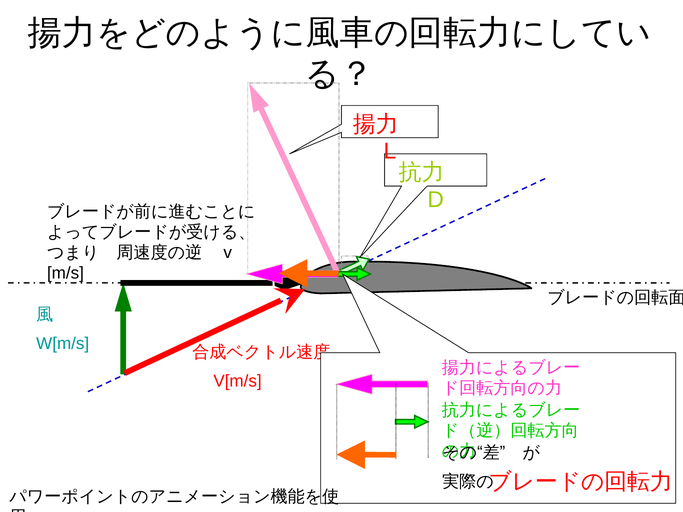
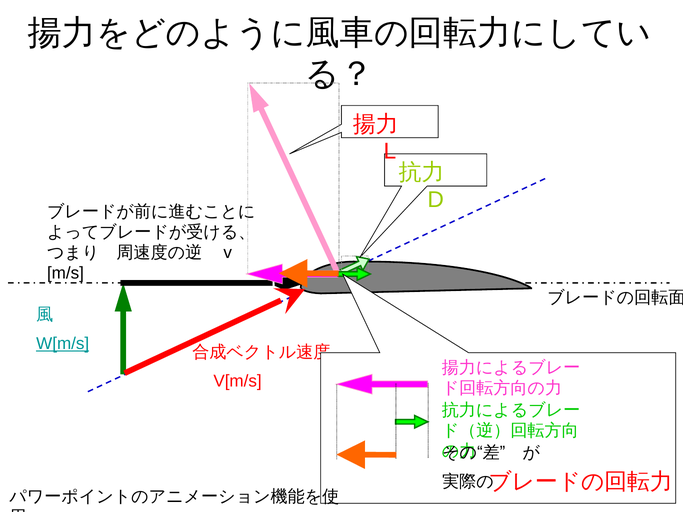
W[m/s underline: none -> present
